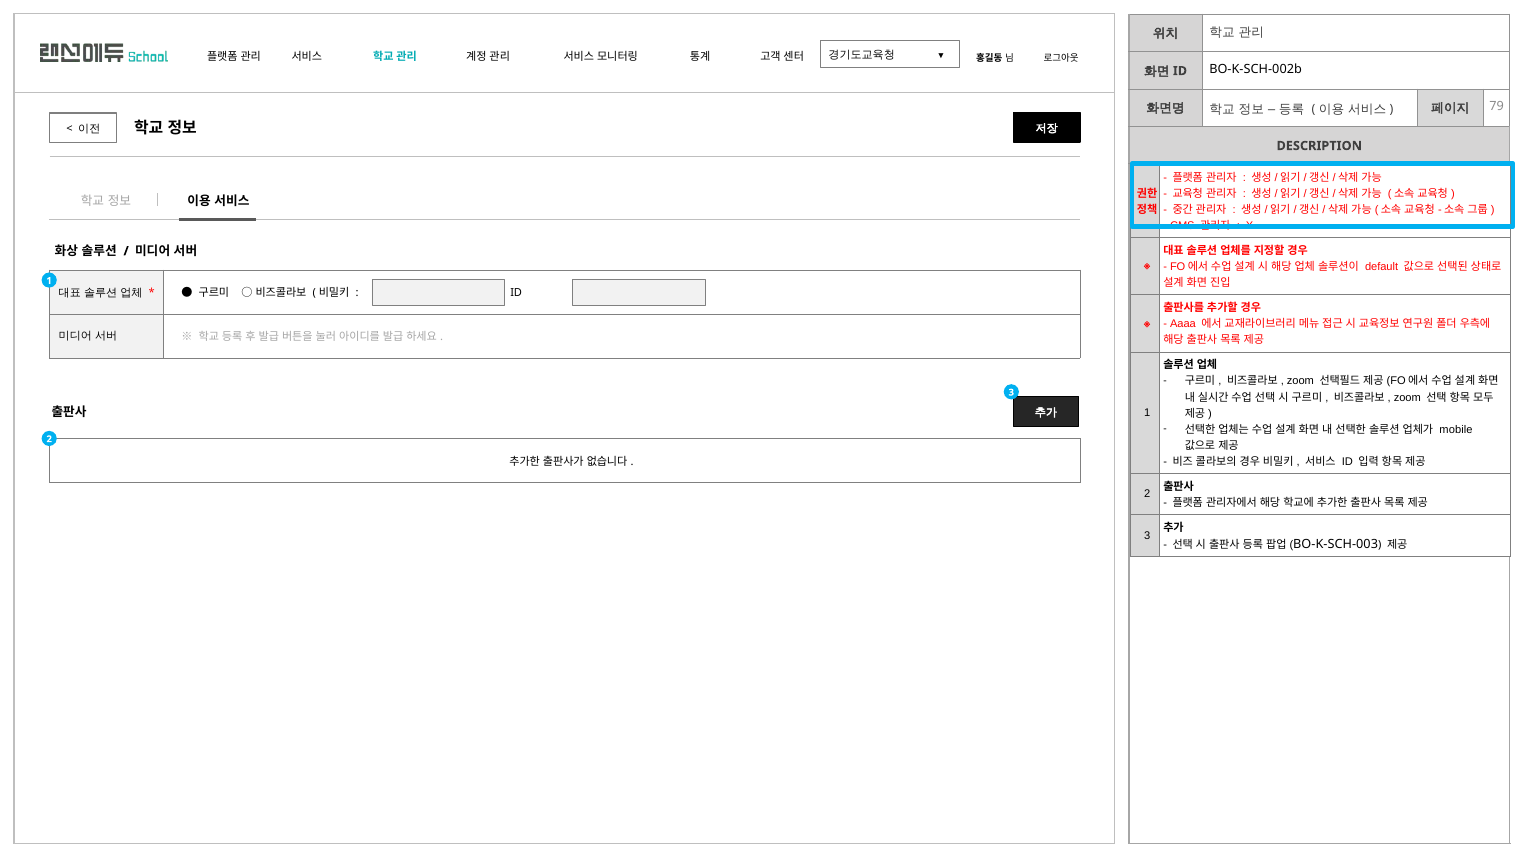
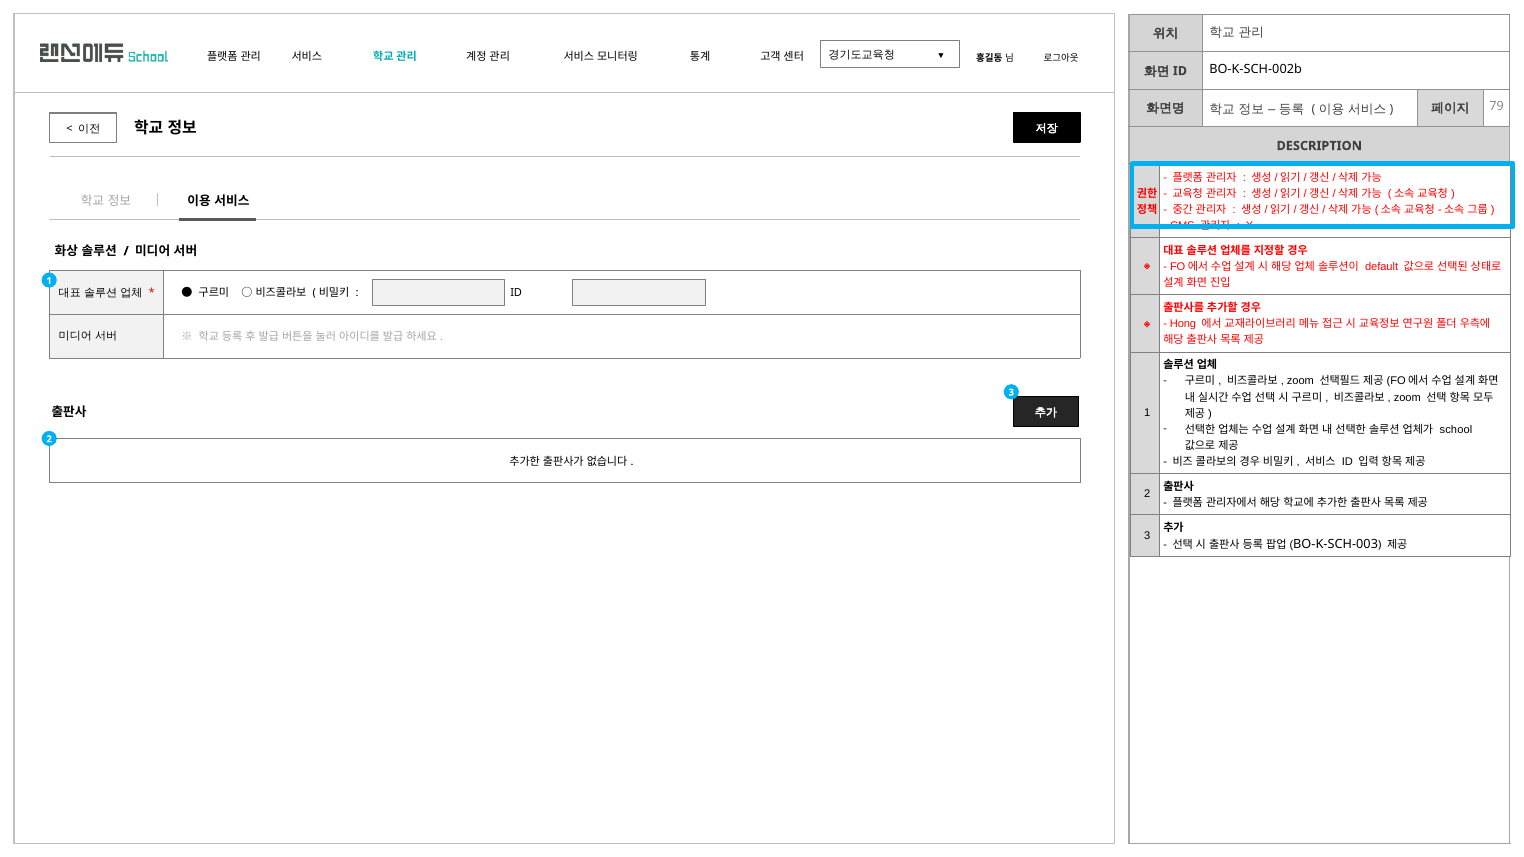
Aaaa: Aaaa -> Hong
mobile: mobile -> school
